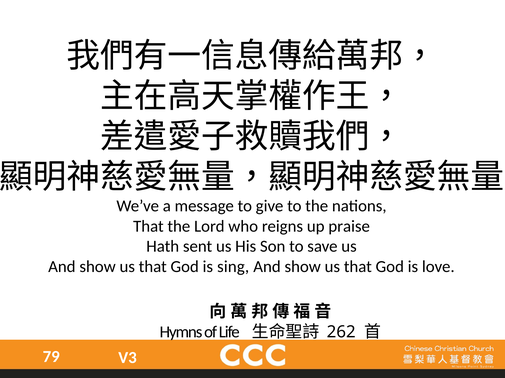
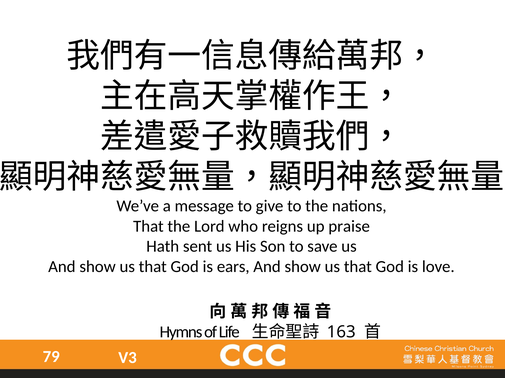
sing: sing -> ears
262: 262 -> 163
